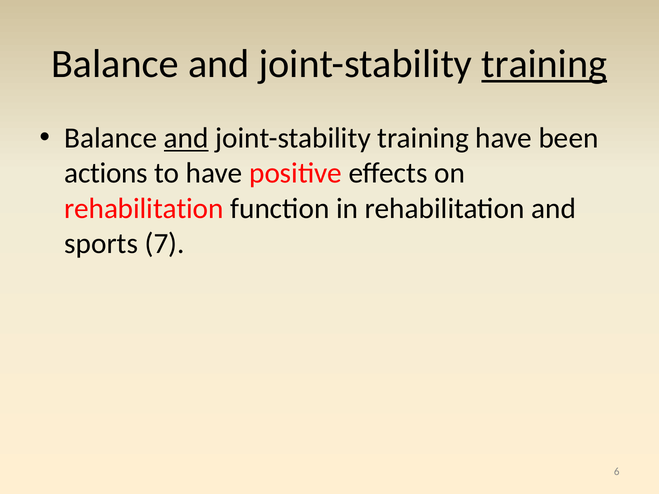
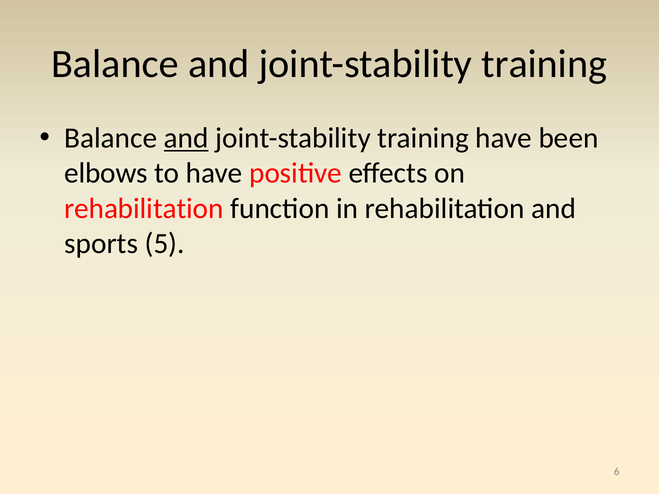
training at (544, 64) underline: present -> none
actions: actions -> elbows
7: 7 -> 5
